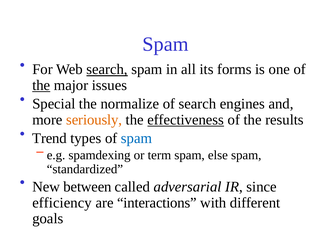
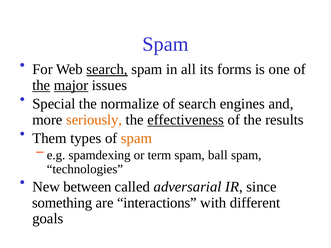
major underline: none -> present
Trend: Trend -> Them
spam at (136, 138) colour: blue -> orange
else: else -> ball
standardized: standardized -> technologies
efficiency: efficiency -> something
